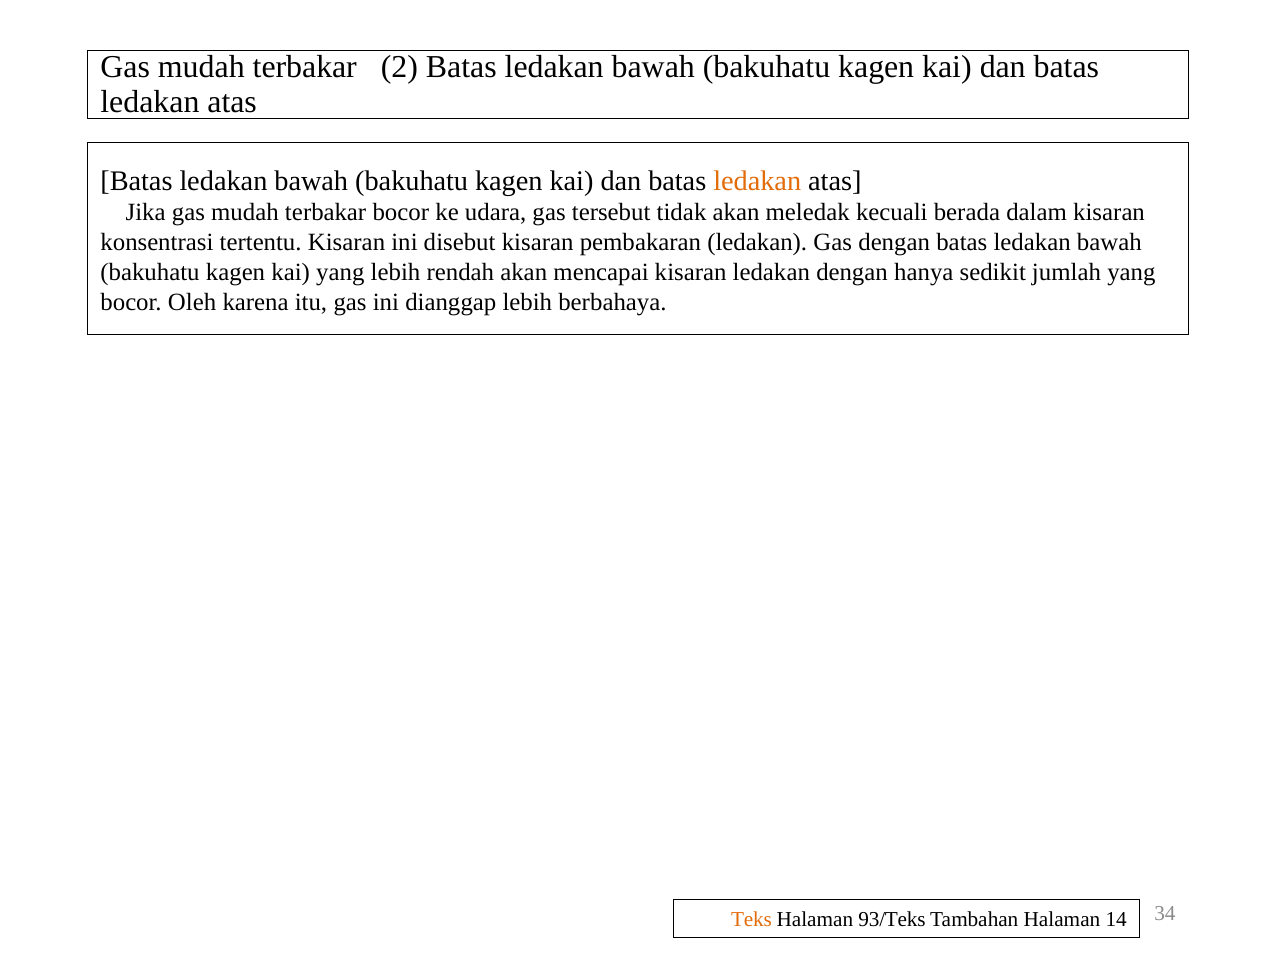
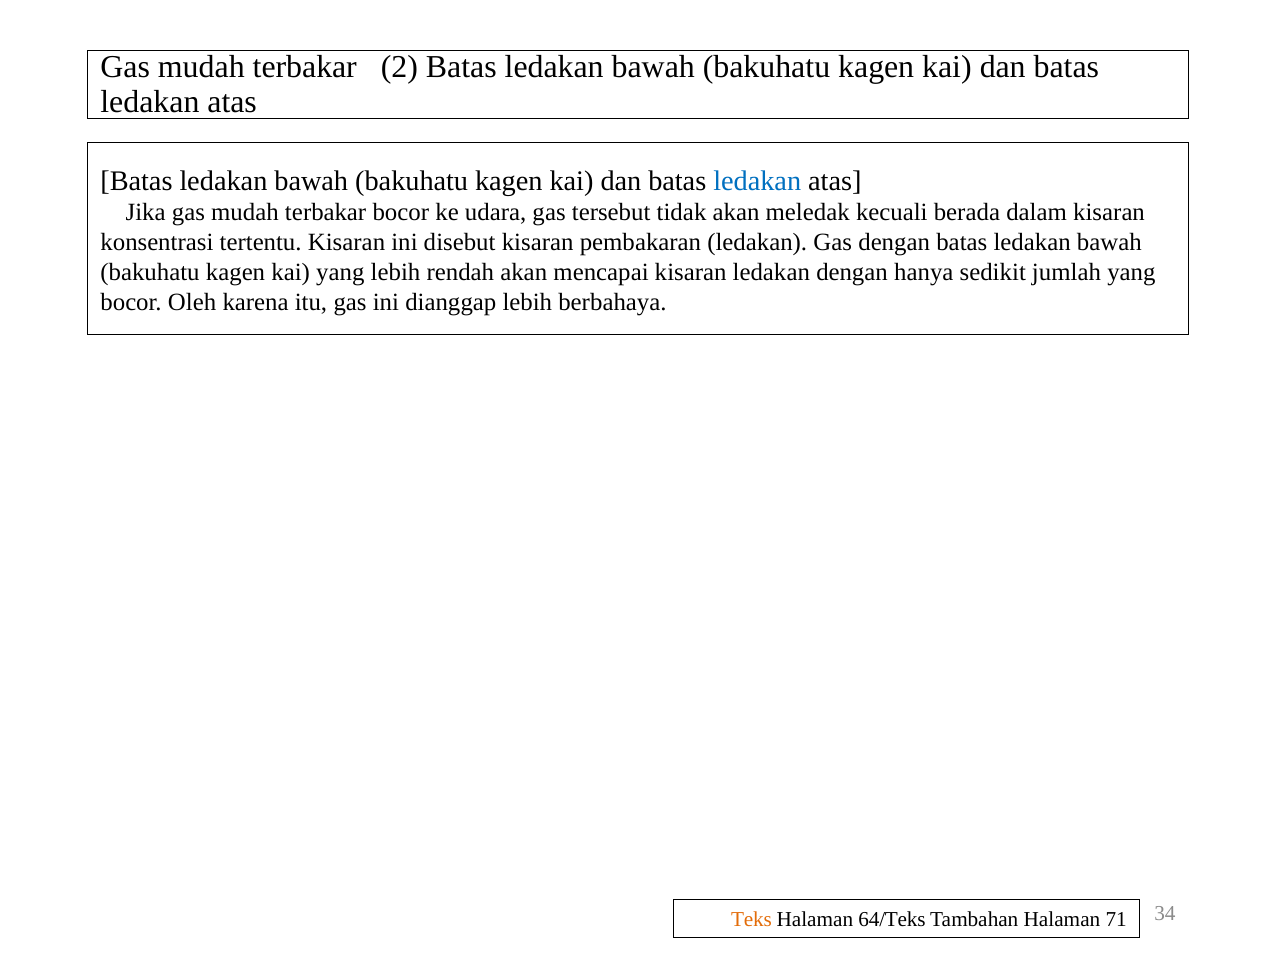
ledakan at (757, 181) colour: orange -> blue
93/Teks: 93/Teks -> 64/Teks
14: 14 -> 71
